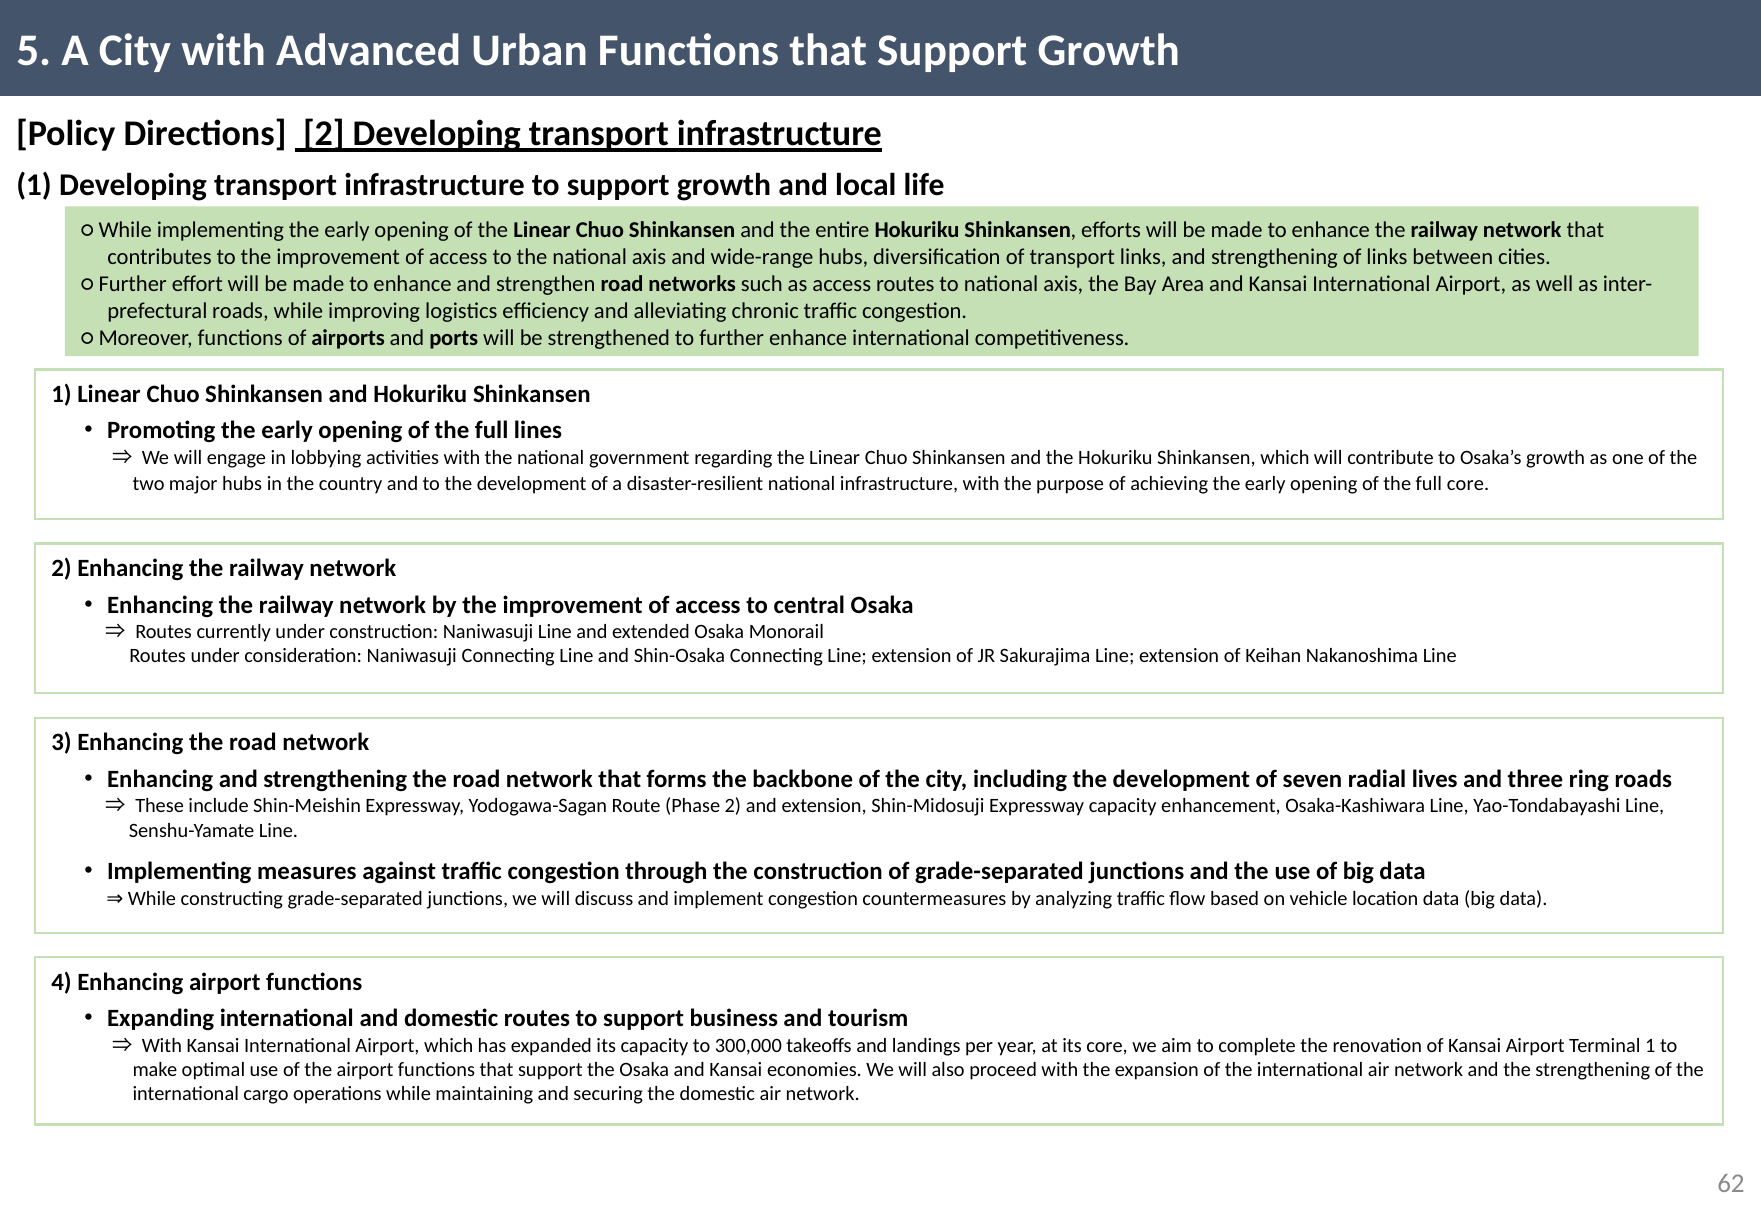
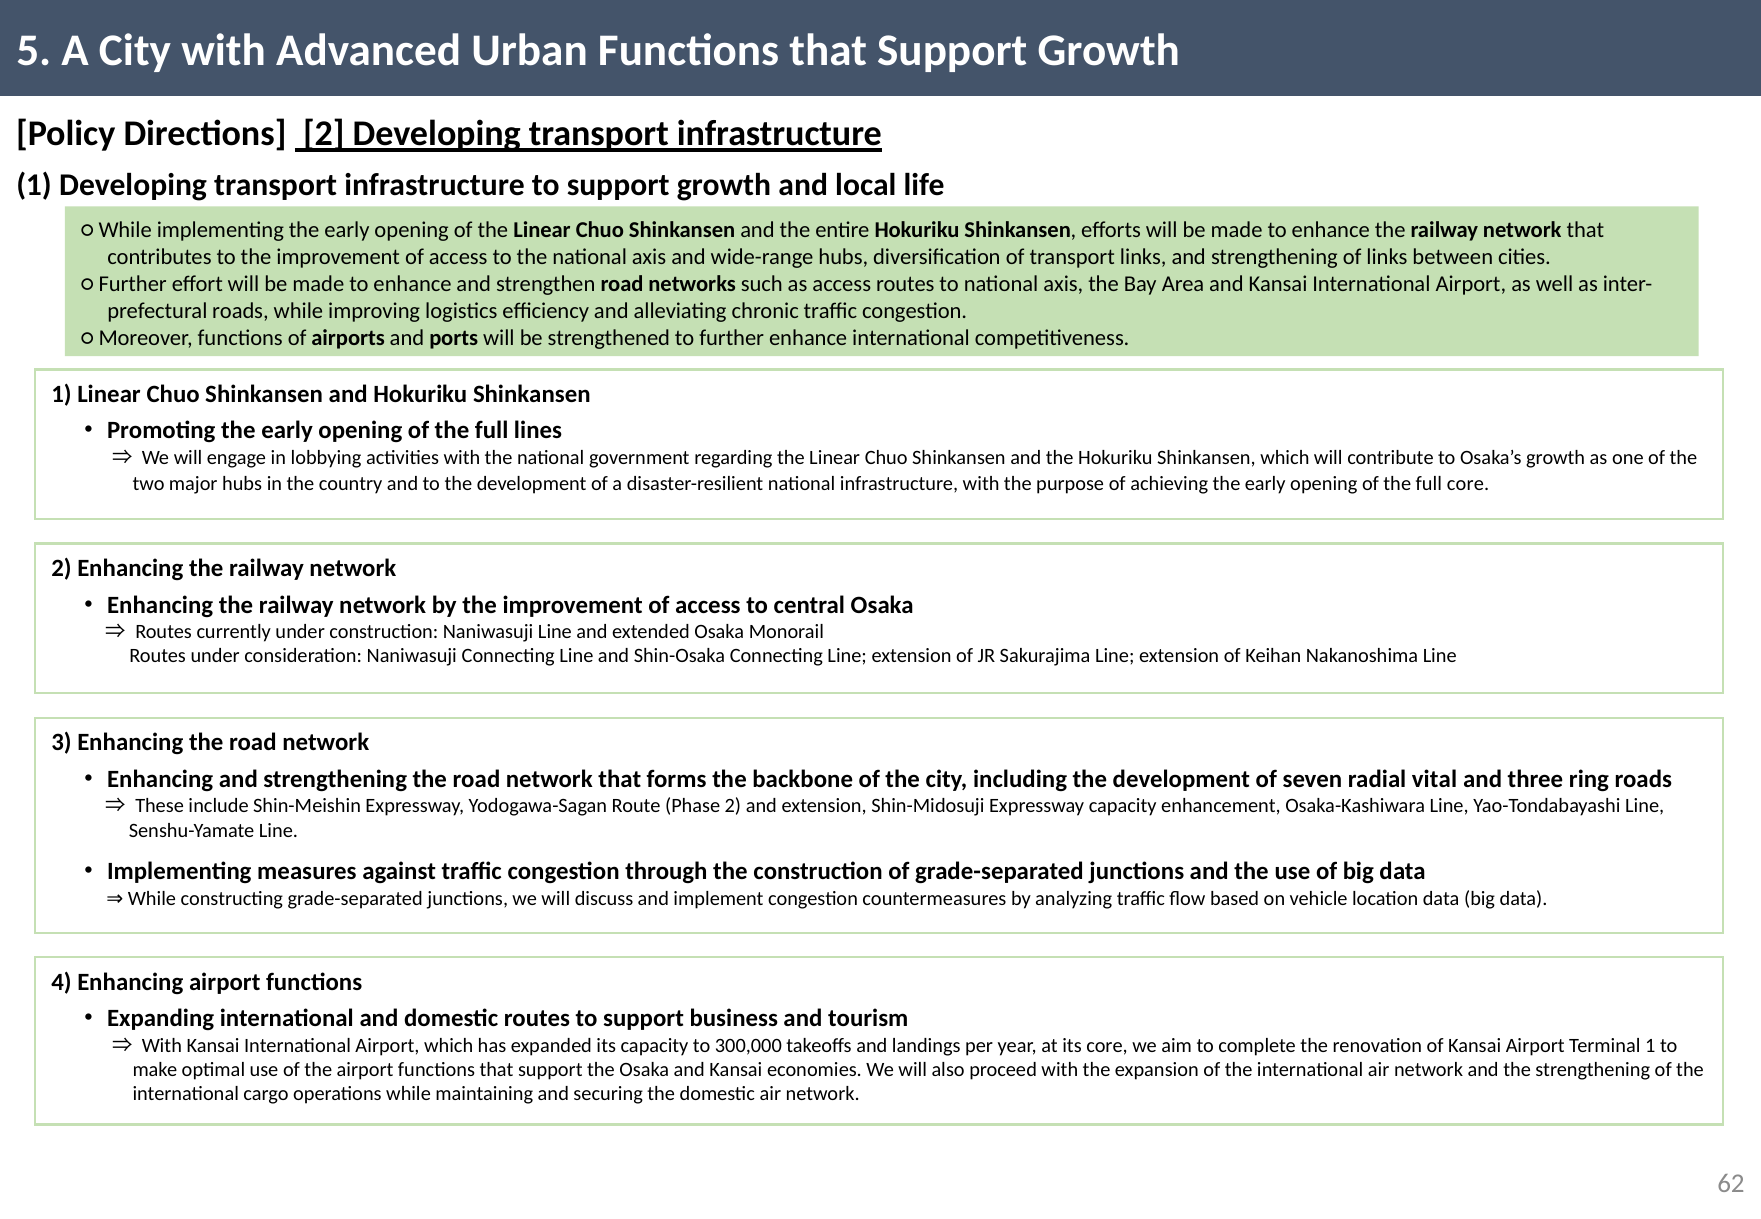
lives: lives -> vital
